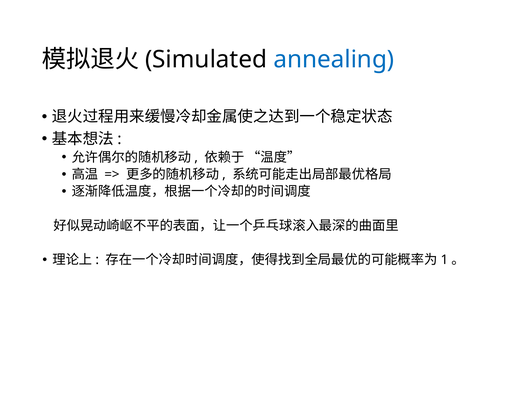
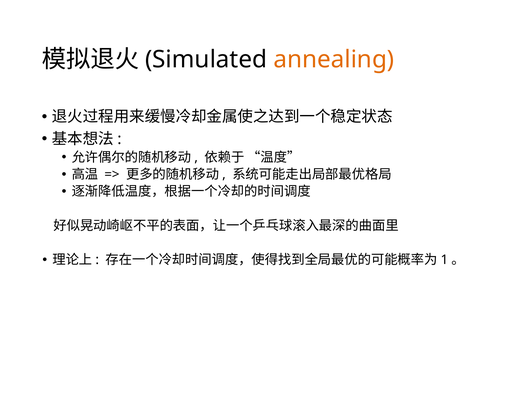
annealing colour: blue -> orange
